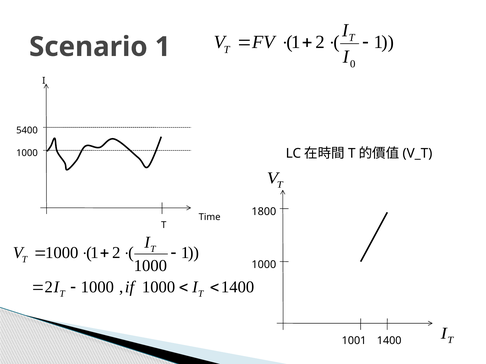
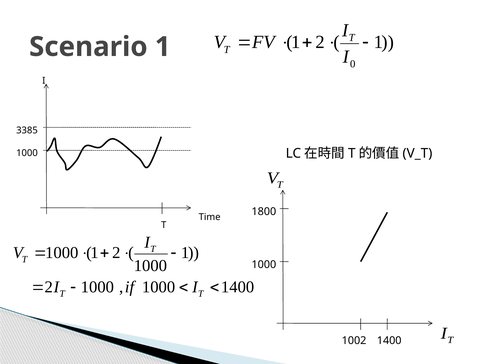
5400: 5400 -> 3385
1001: 1001 -> 1002
